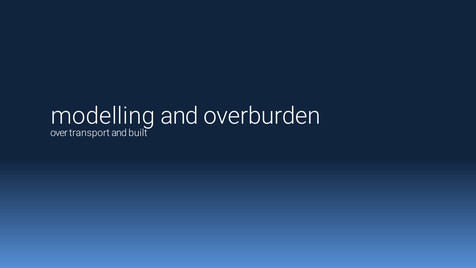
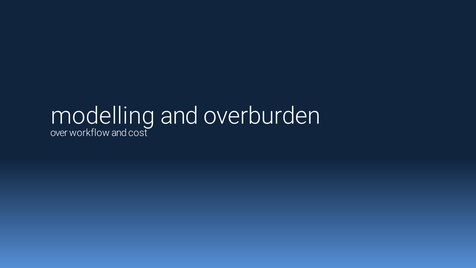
transport: transport -> workflow
built: built -> cost
